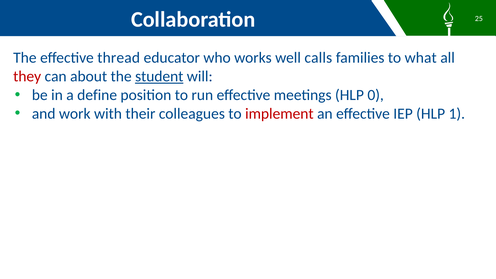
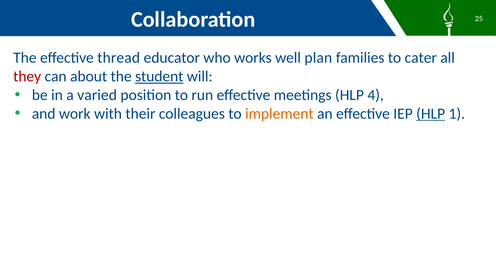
calls: calls -> plan
what: what -> cater
define: define -> varied
0: 0 -> 4
implement colour: red -> orange
HLP at (431, 114) underline: none -> present
